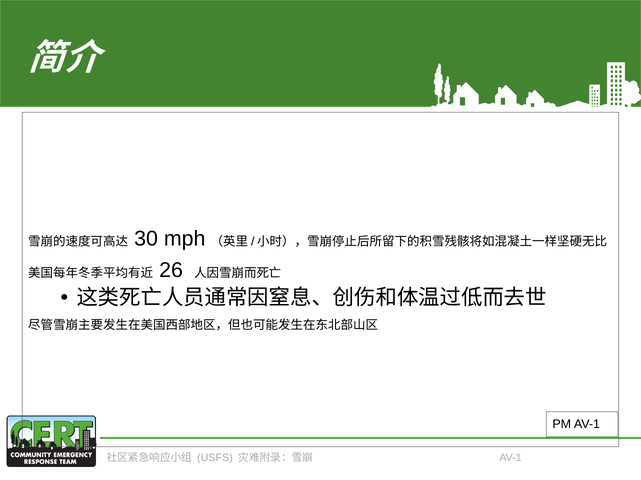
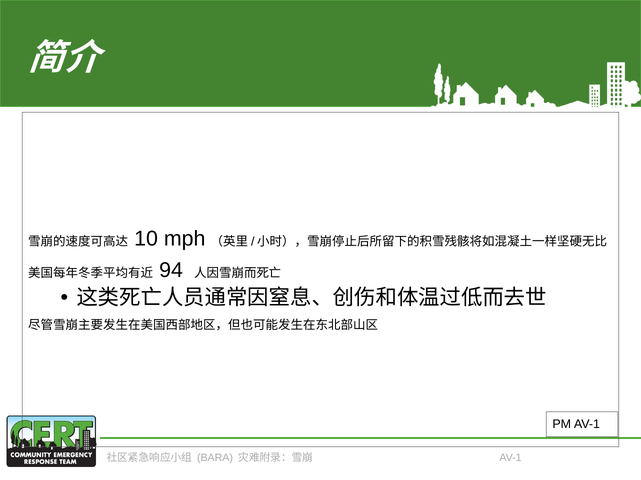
30: 30 -> 10
26: 26 -> 94
USFS: USFS -> BARA
